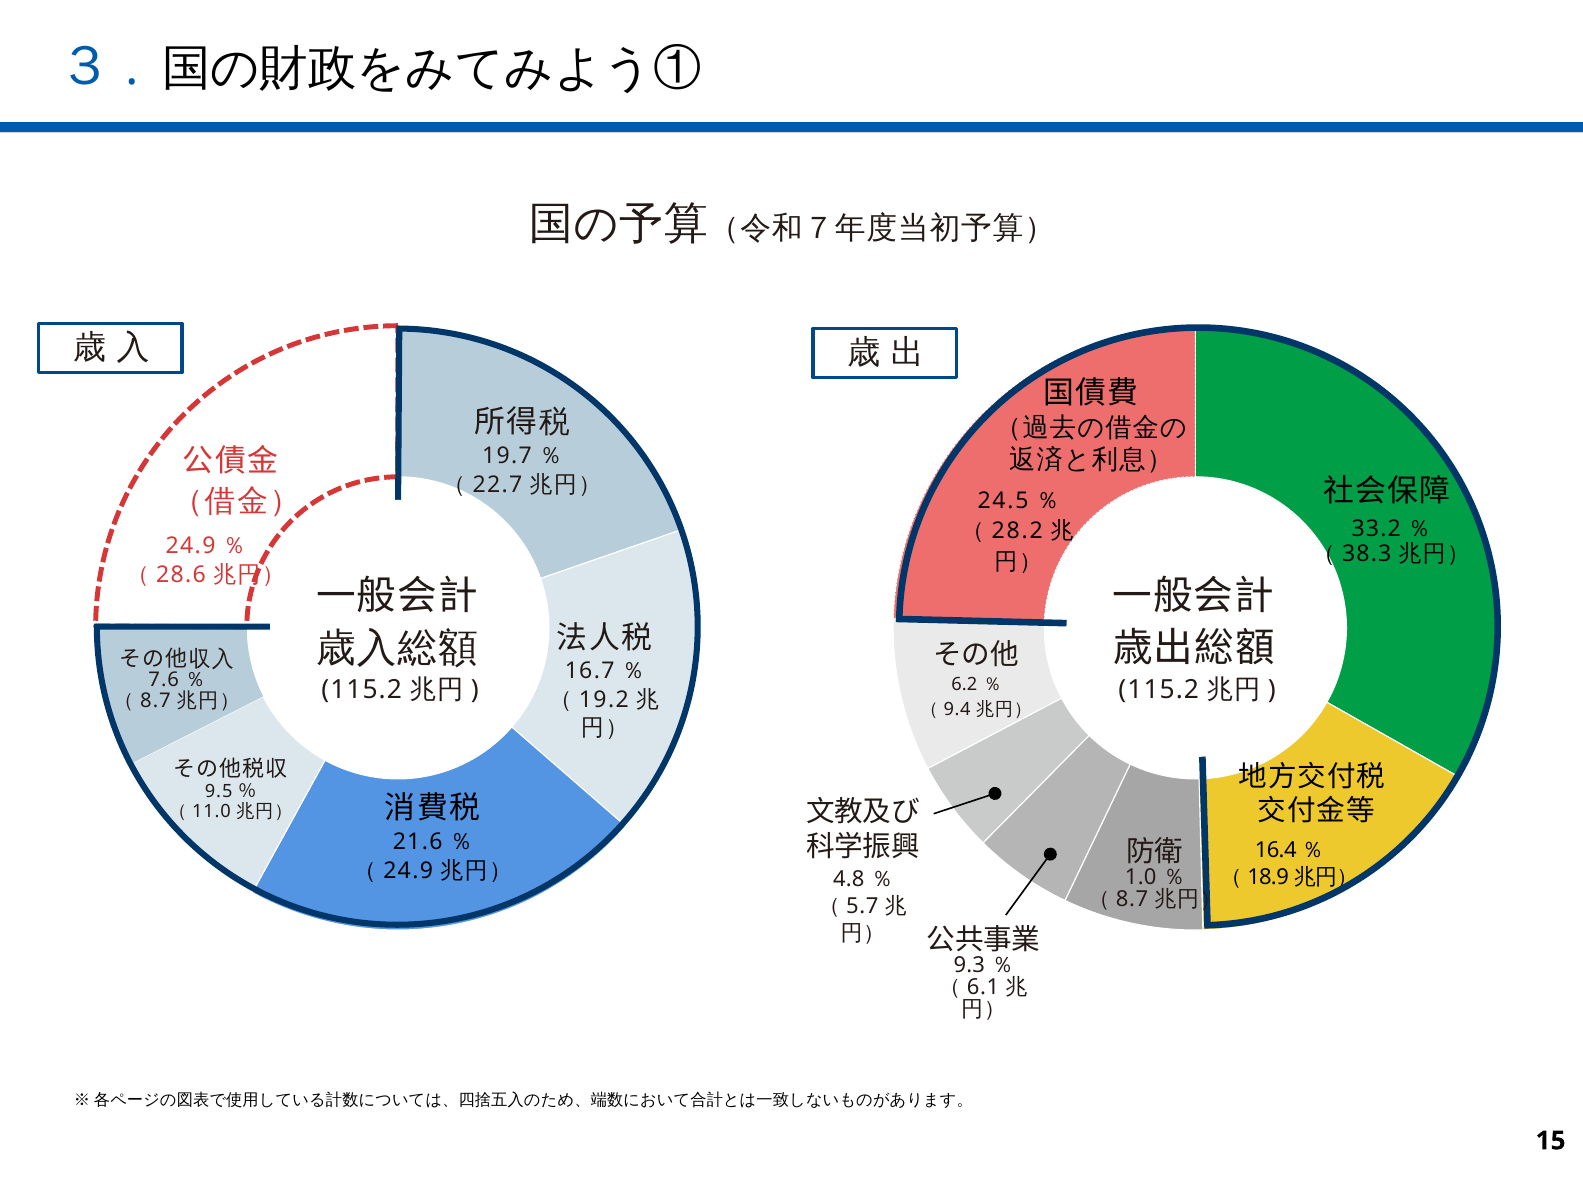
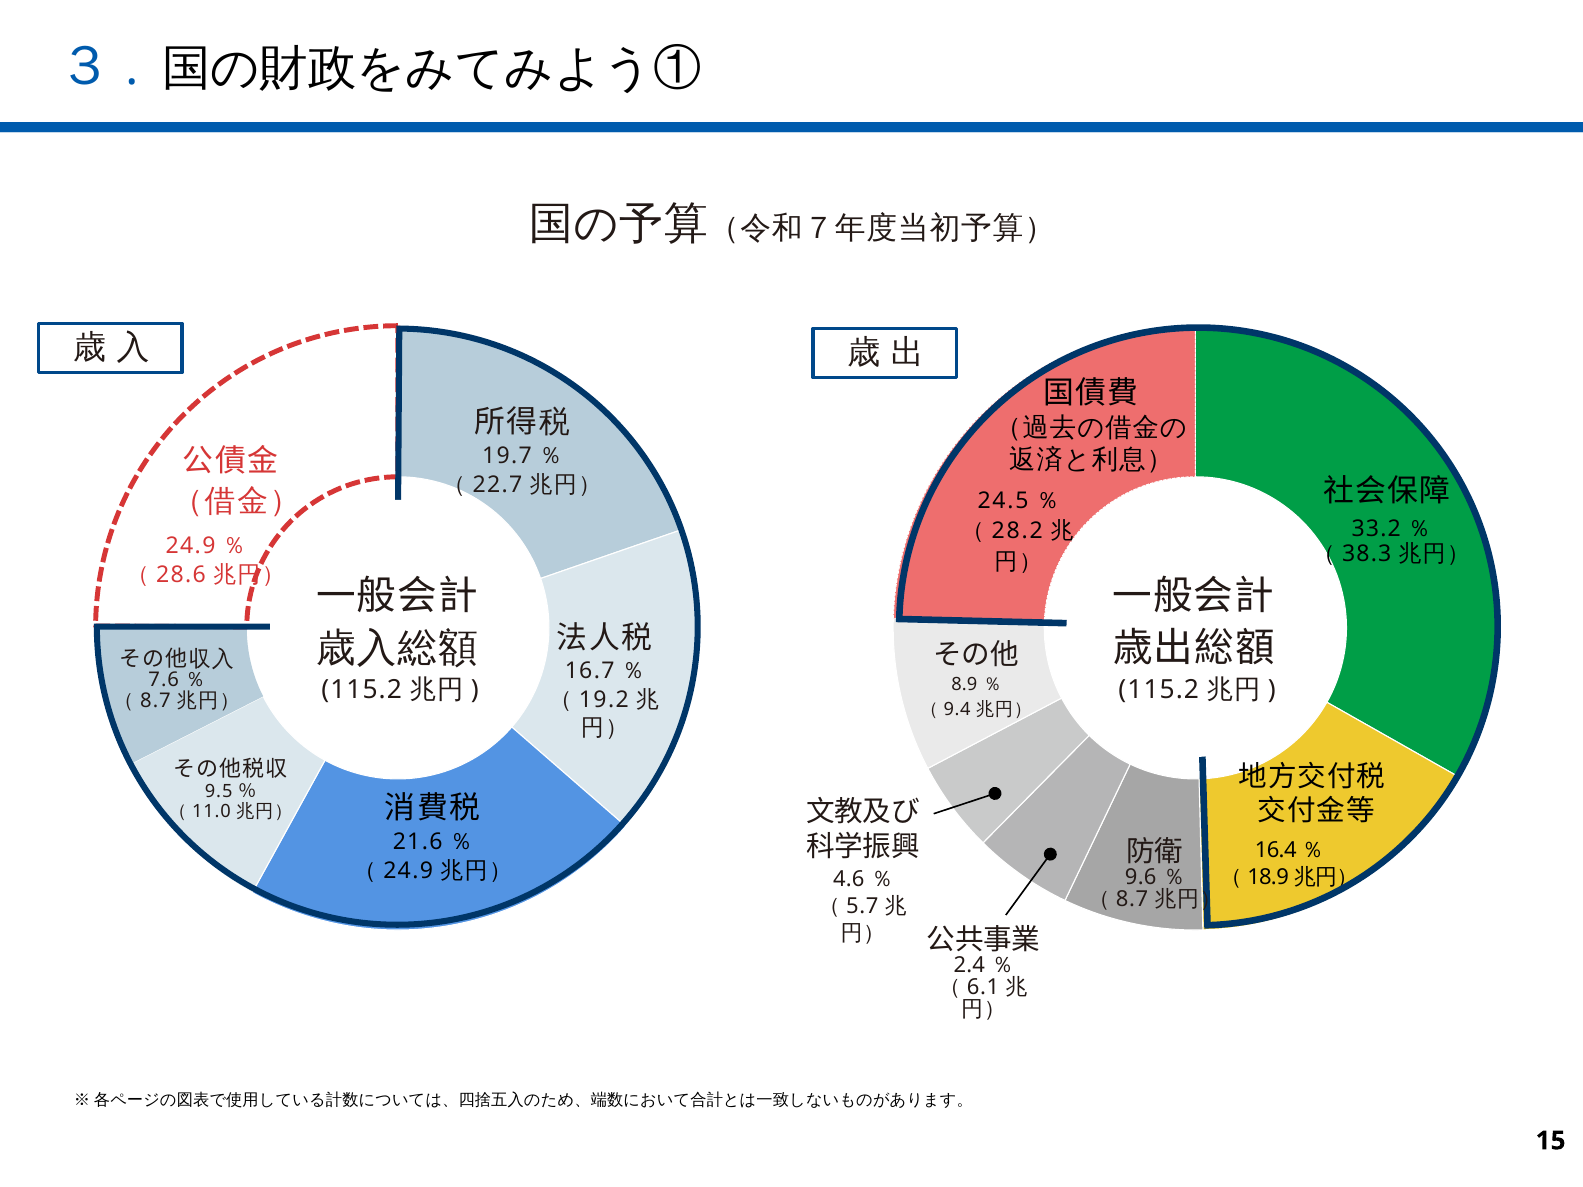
6.2: 6.2 -> 8.9
1.0: 1.0 -> 9.6
4.8: 4.8 -> 4.6
9.3: 9.3 -> 2.4
